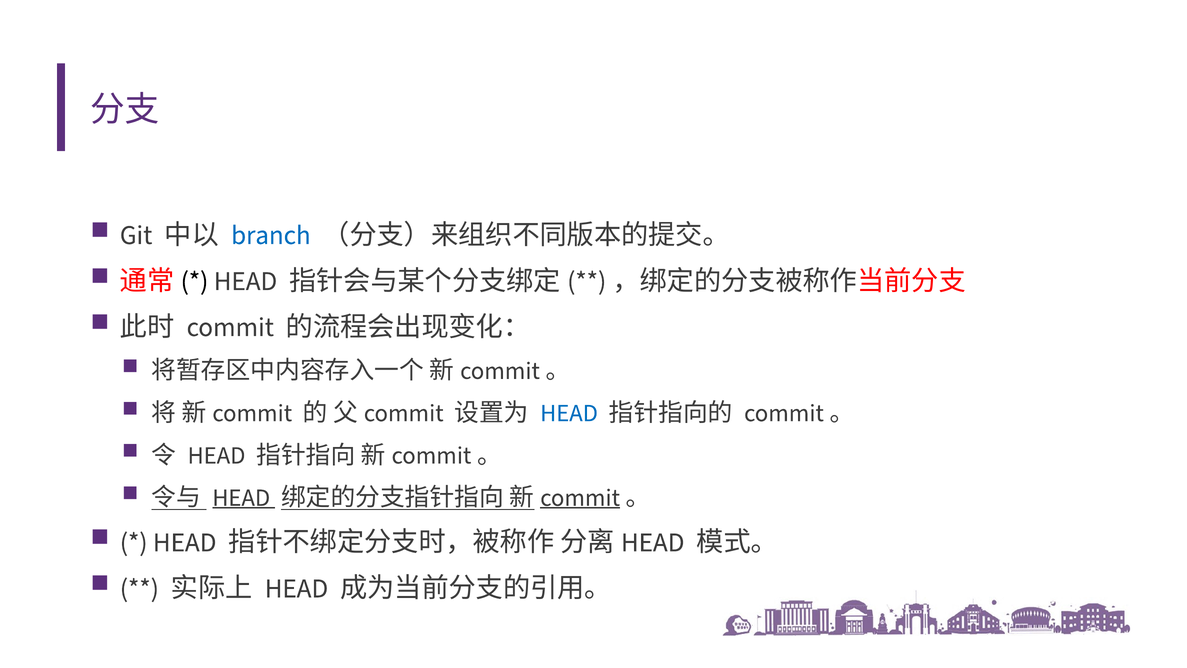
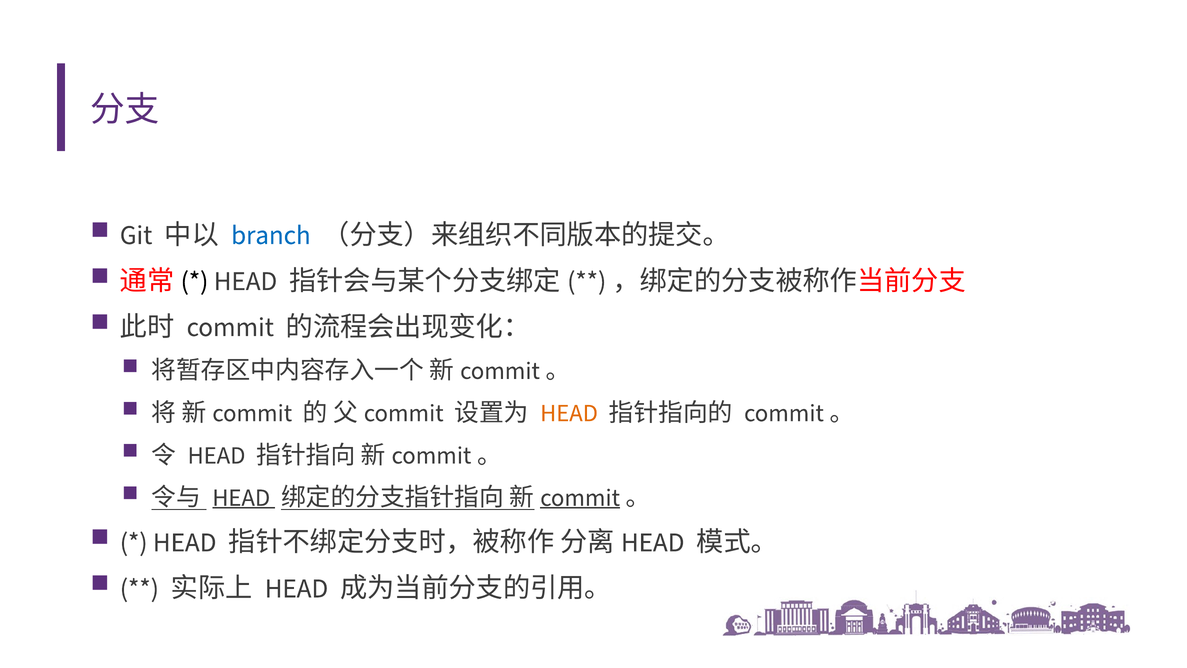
HEAD at (569, 413) colour: blue -> orange
